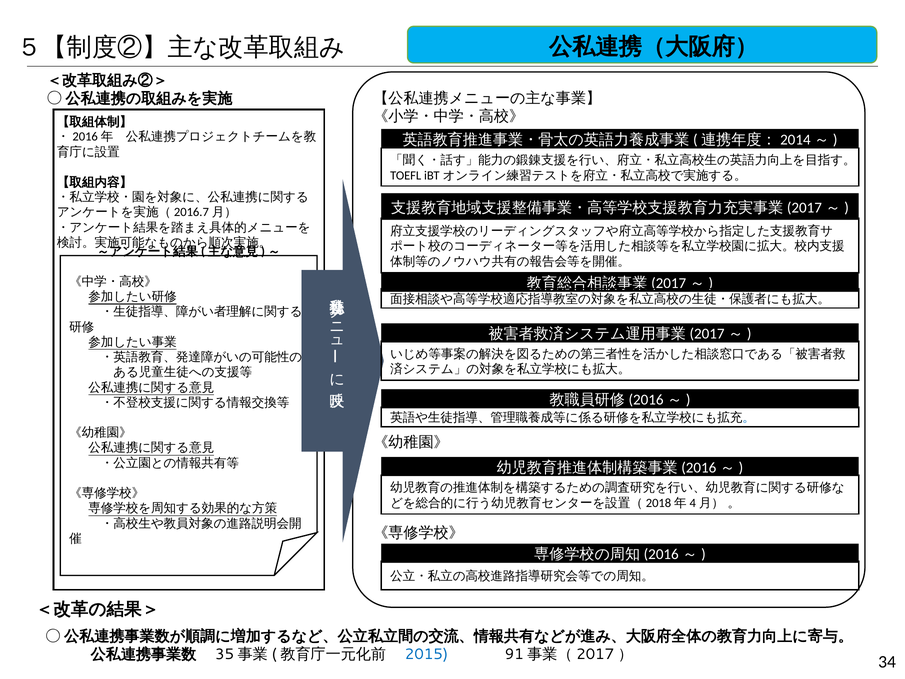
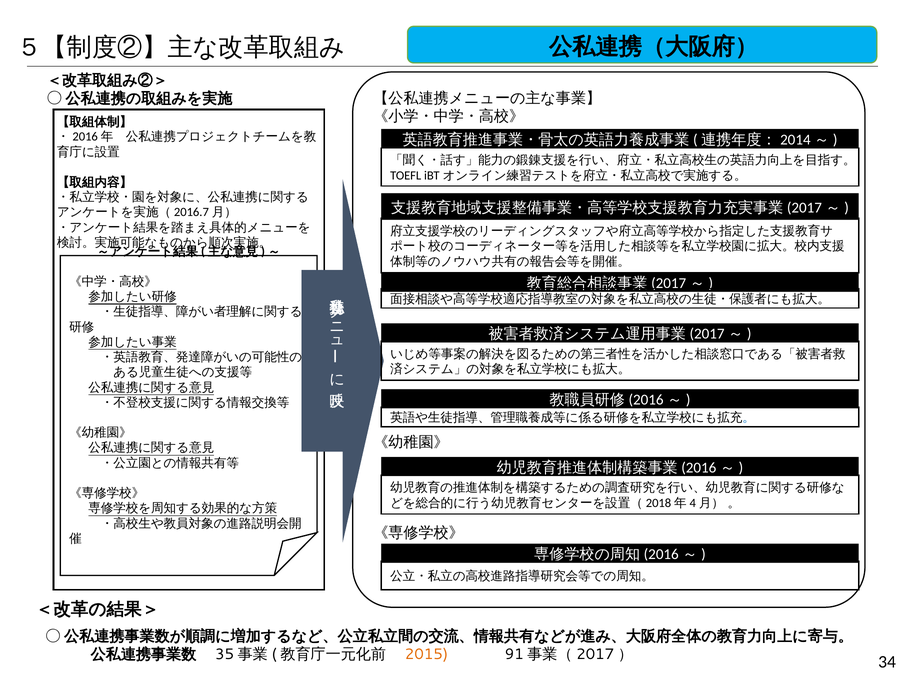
2015 colour: blue -> orange
